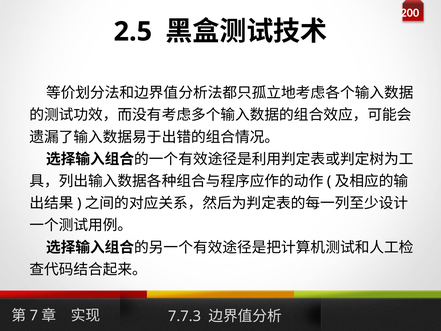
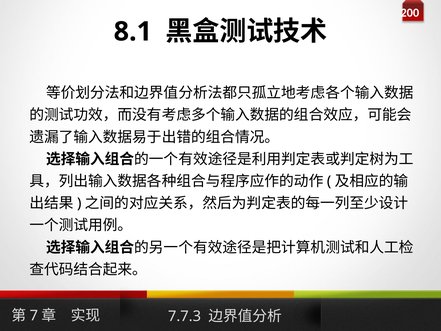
2.5: 2.5 -> 8.1
